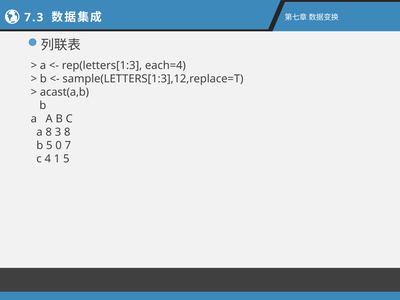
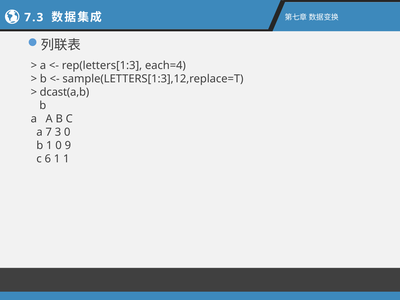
acast(a,b: acast(a,b -> dcast(a,b
a 8: 8 -> 7
3 8: 8 -> 0
b 5: 5 -> 1
7: 7 -> 9
4: 4 -> 6
1 5: 5 -> 1
